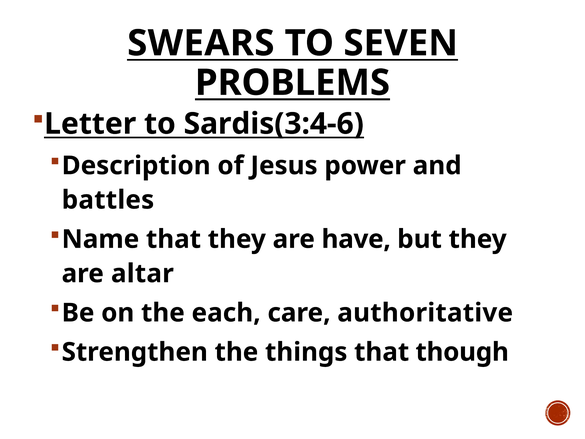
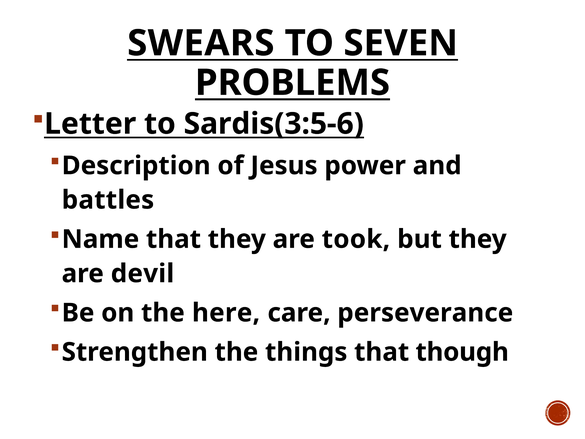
Sardis(3:4-6: Sardis(3:4-6 -> Sardis(3:5-6
have: have -> took
altar: altar -> devil
each: each -> here
authoritative: authoritative -> perseverance
